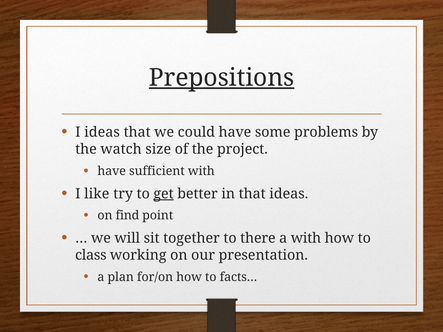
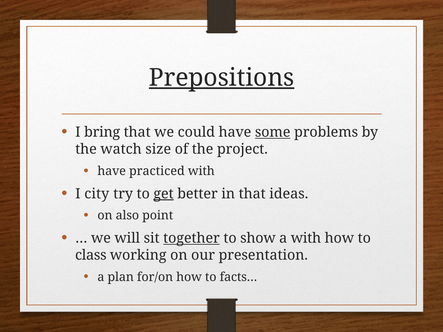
I ideas: ideas -> bring
some underline: none -> present
sufficient: sufficient -> practiced
like: like -> city
find: find -> also
together underline: none -> present
there: there -> show
